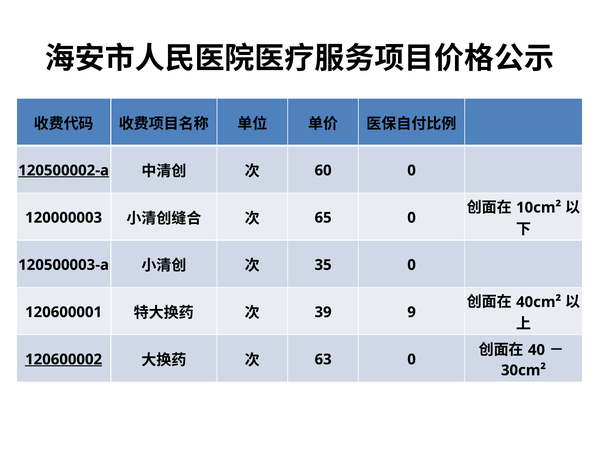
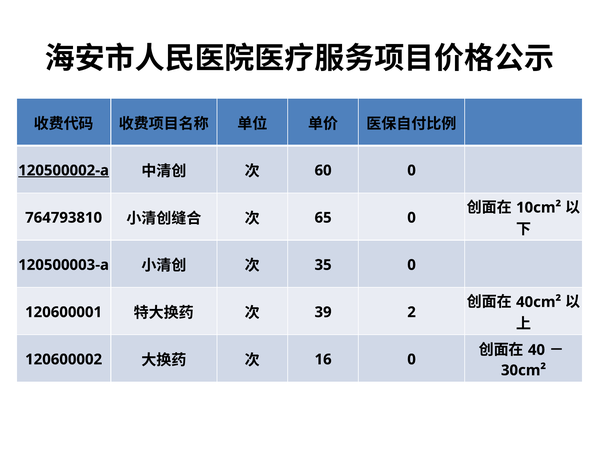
120000003: 120000003 -> 764793810
9: 9 -> 2
120600002 underline: present -> none
63: 63 -> 16
